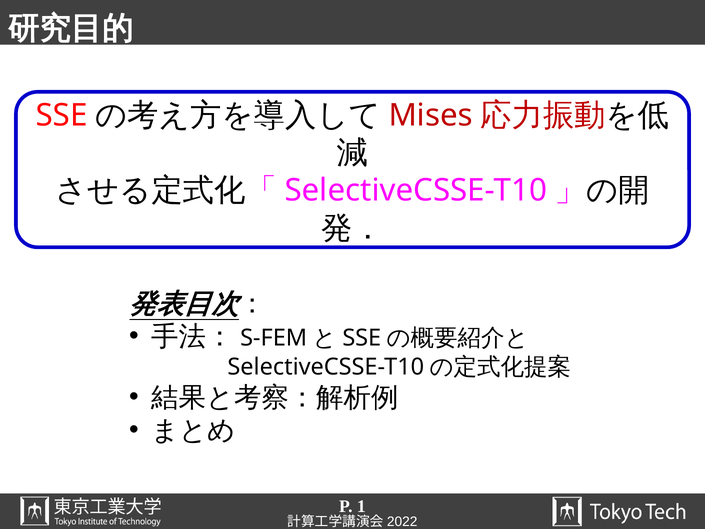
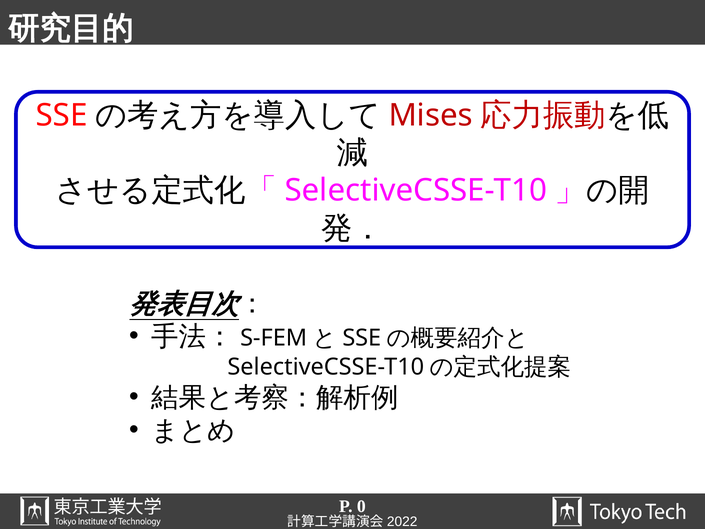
1: 1 -> 0
